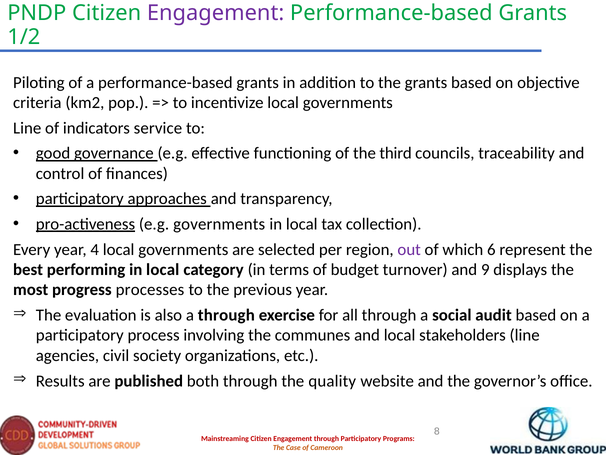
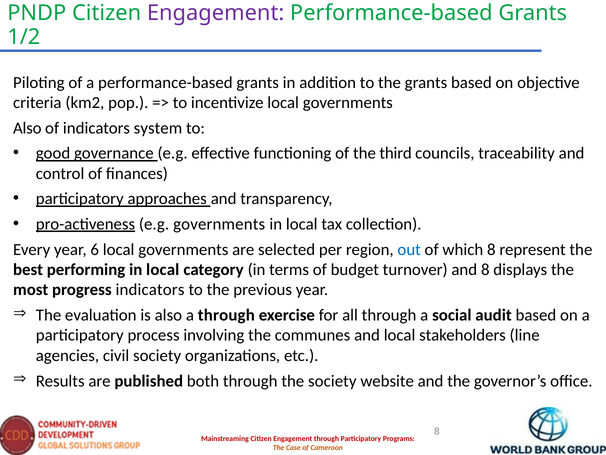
Line at (27, 128): Line -> Also
service: service -> system
4: 4 -> 6
out colour: purple -> blue
which 6: 6 -> 8
and 9: 9 -> 8
progress processes: processes -> indicators
the quality: quality -> society
